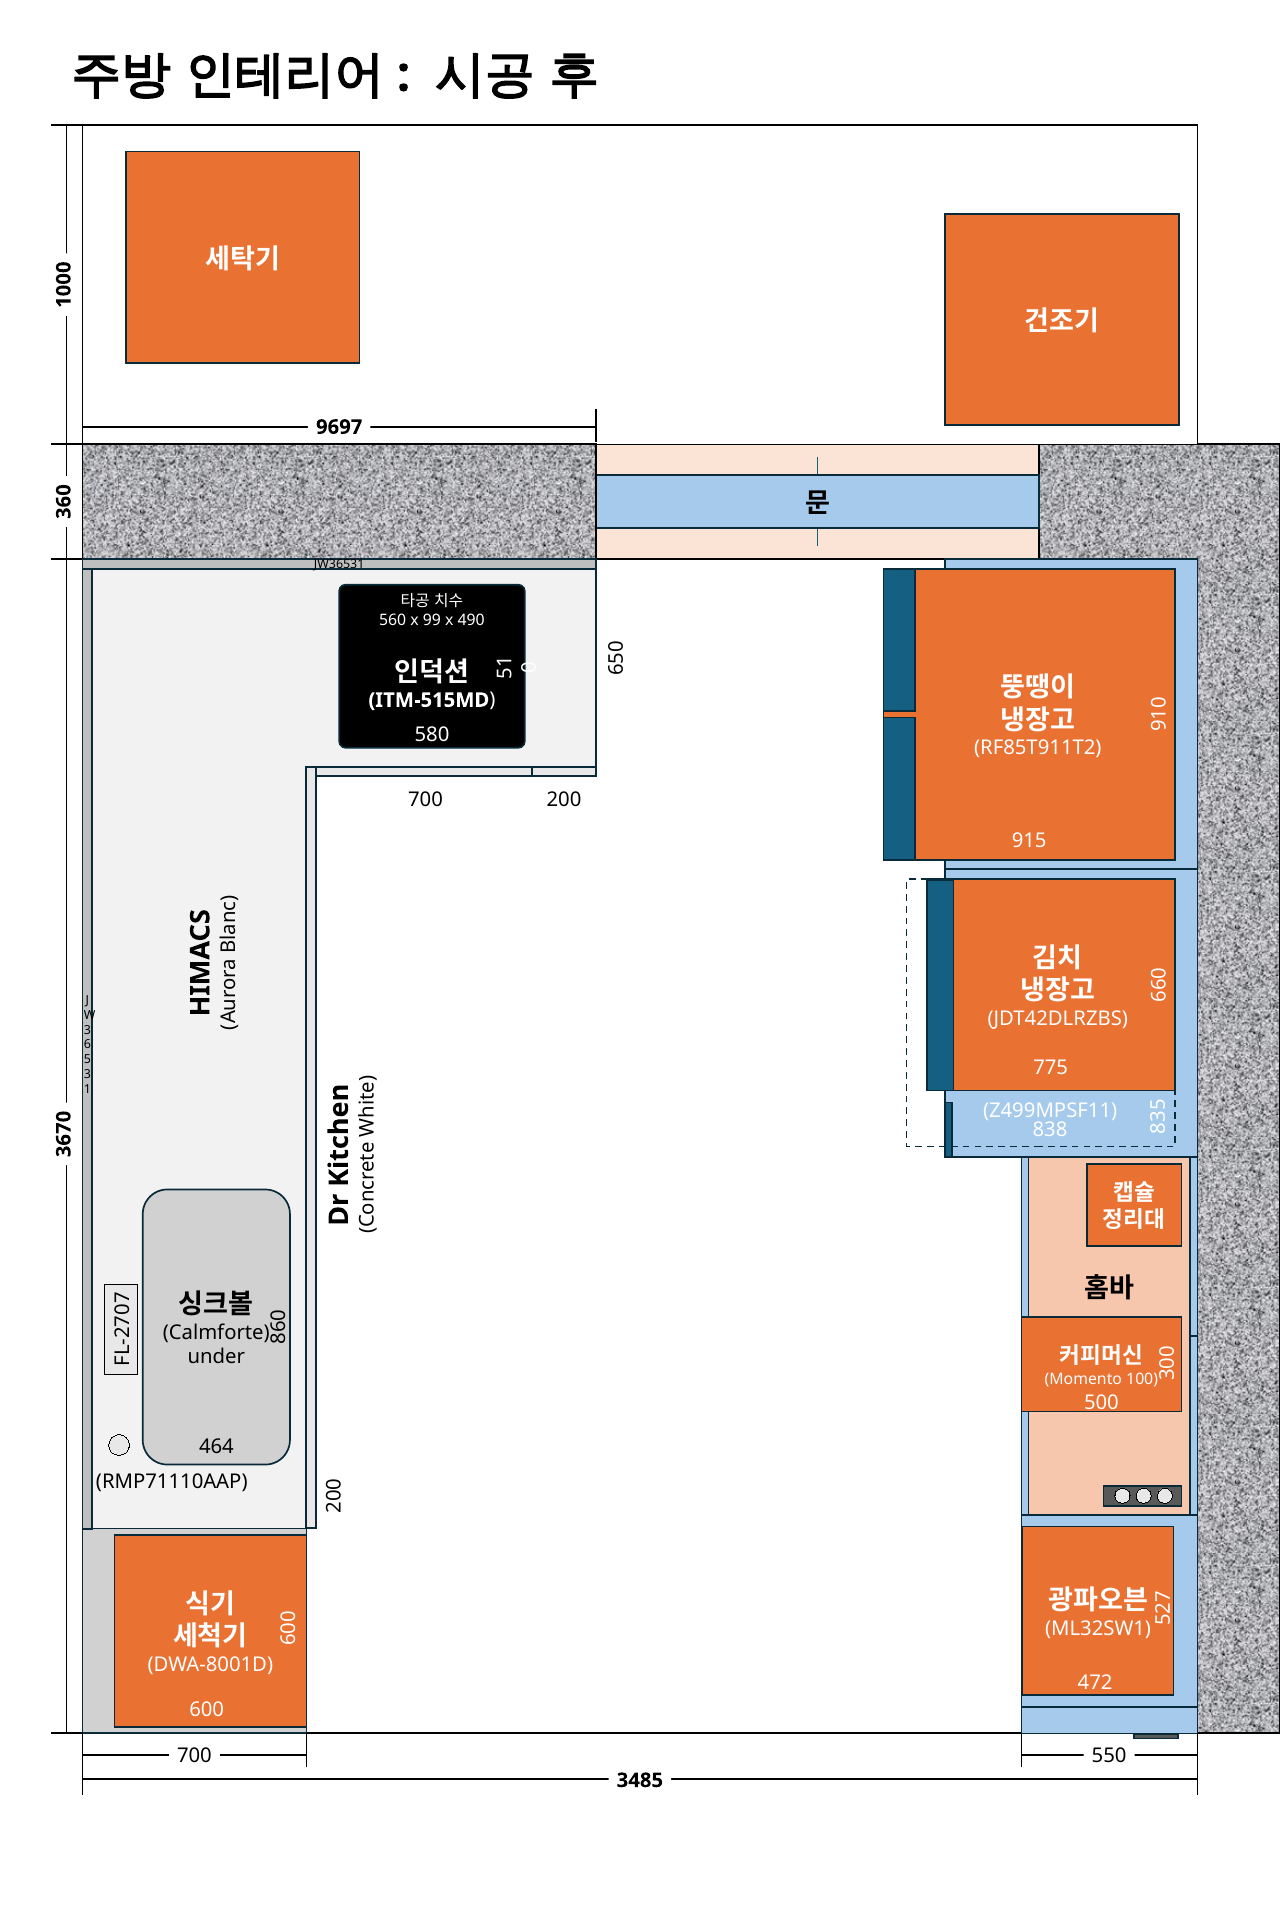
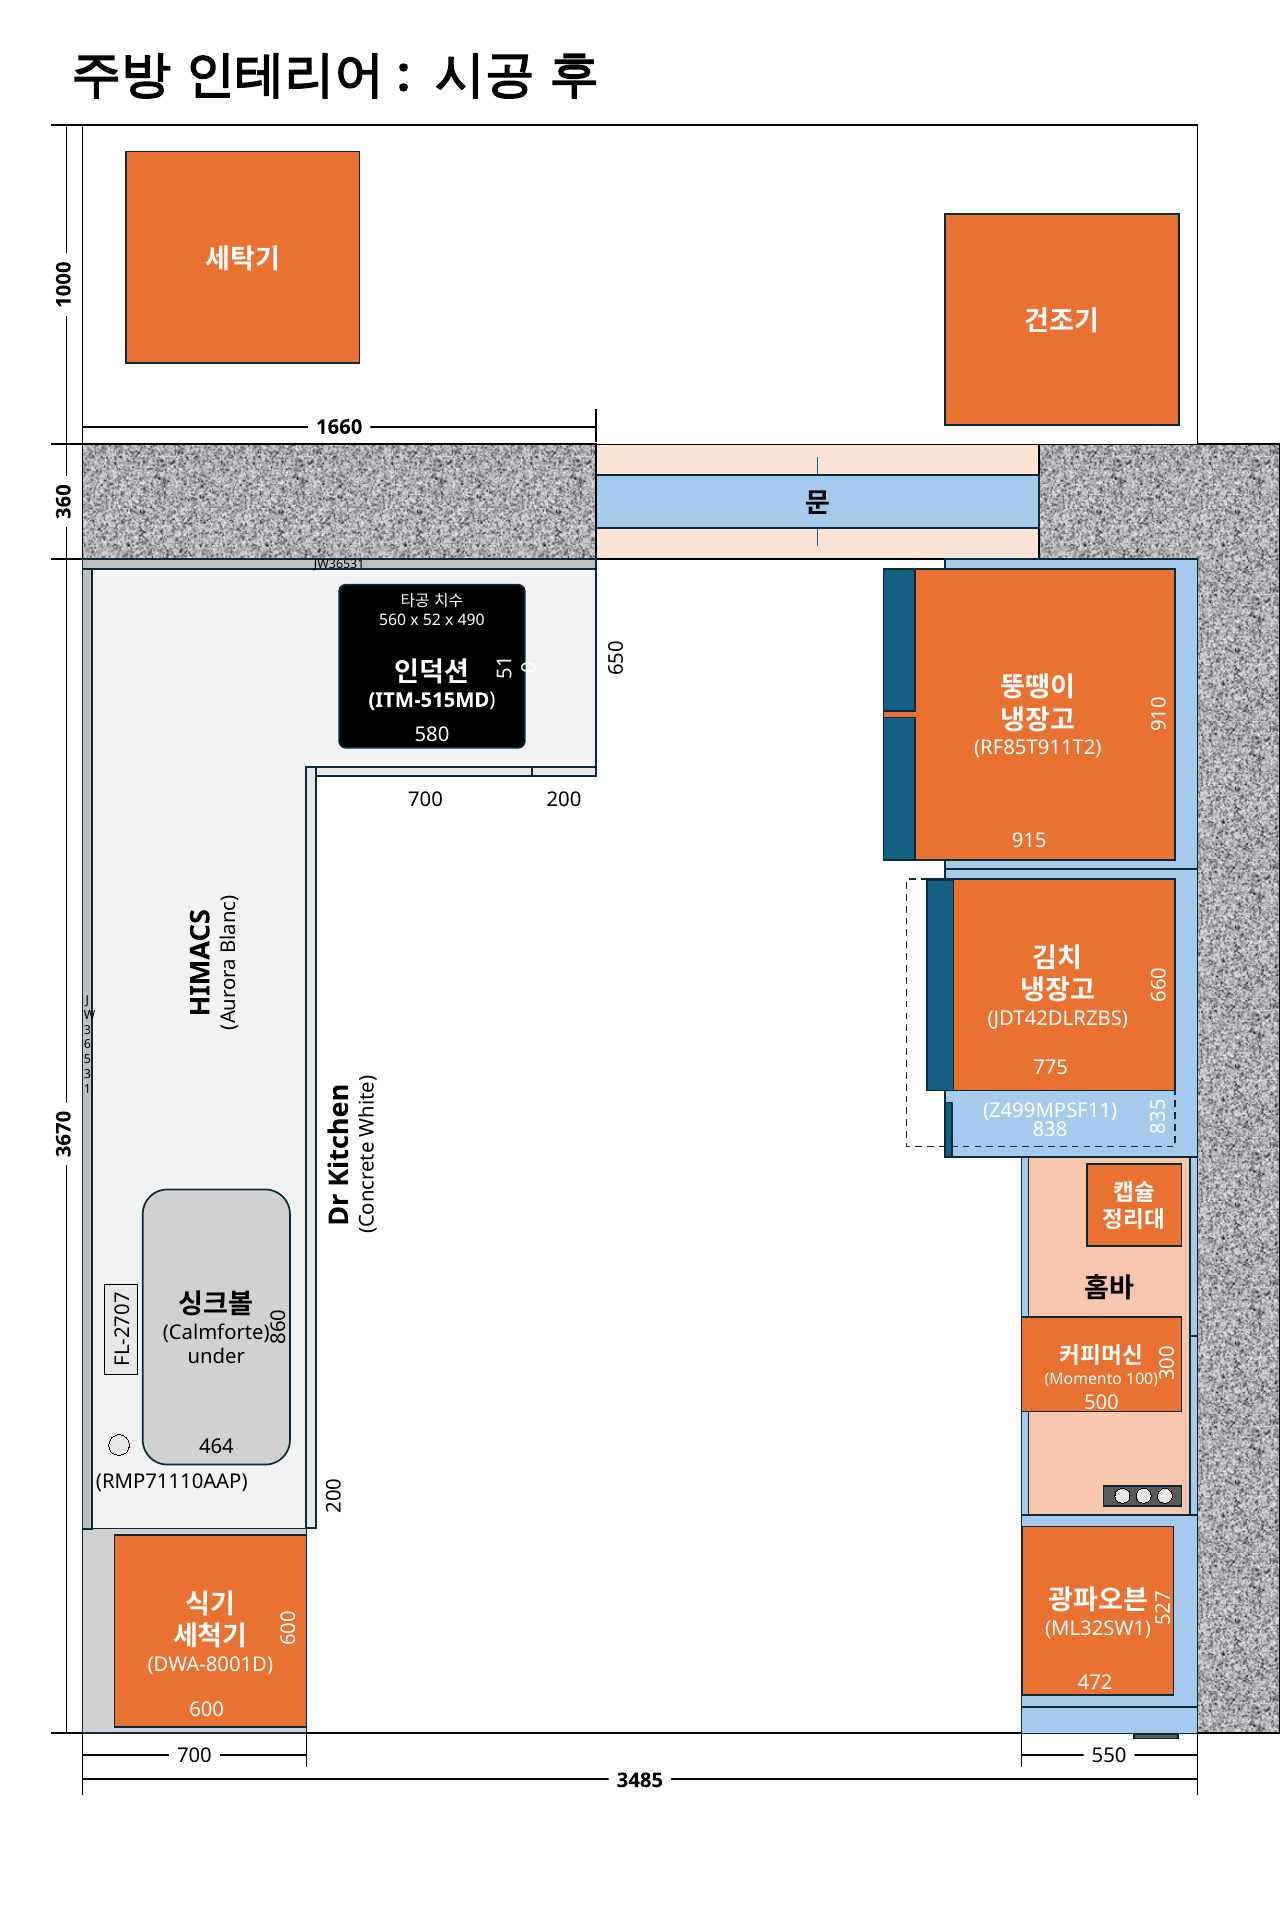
9697: 9697 -> 1660
99: 99 -> 52
